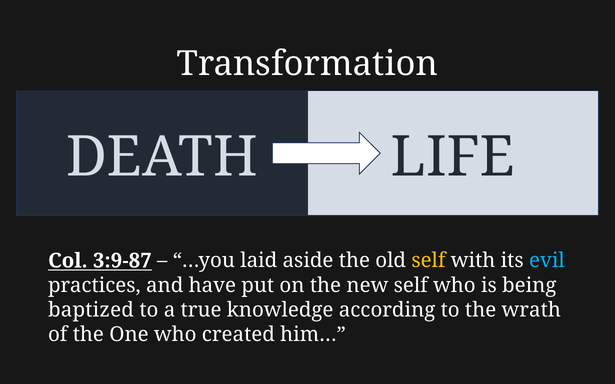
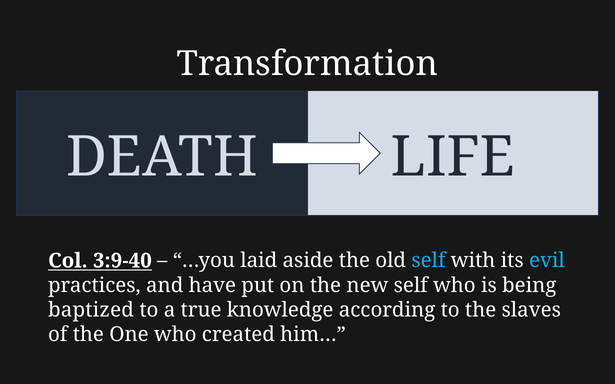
3:9-87: 3:9-87 -> 3:9-40
self at (428, 261) colour: yellow -> light blue
wrath: wrath -> slaves
